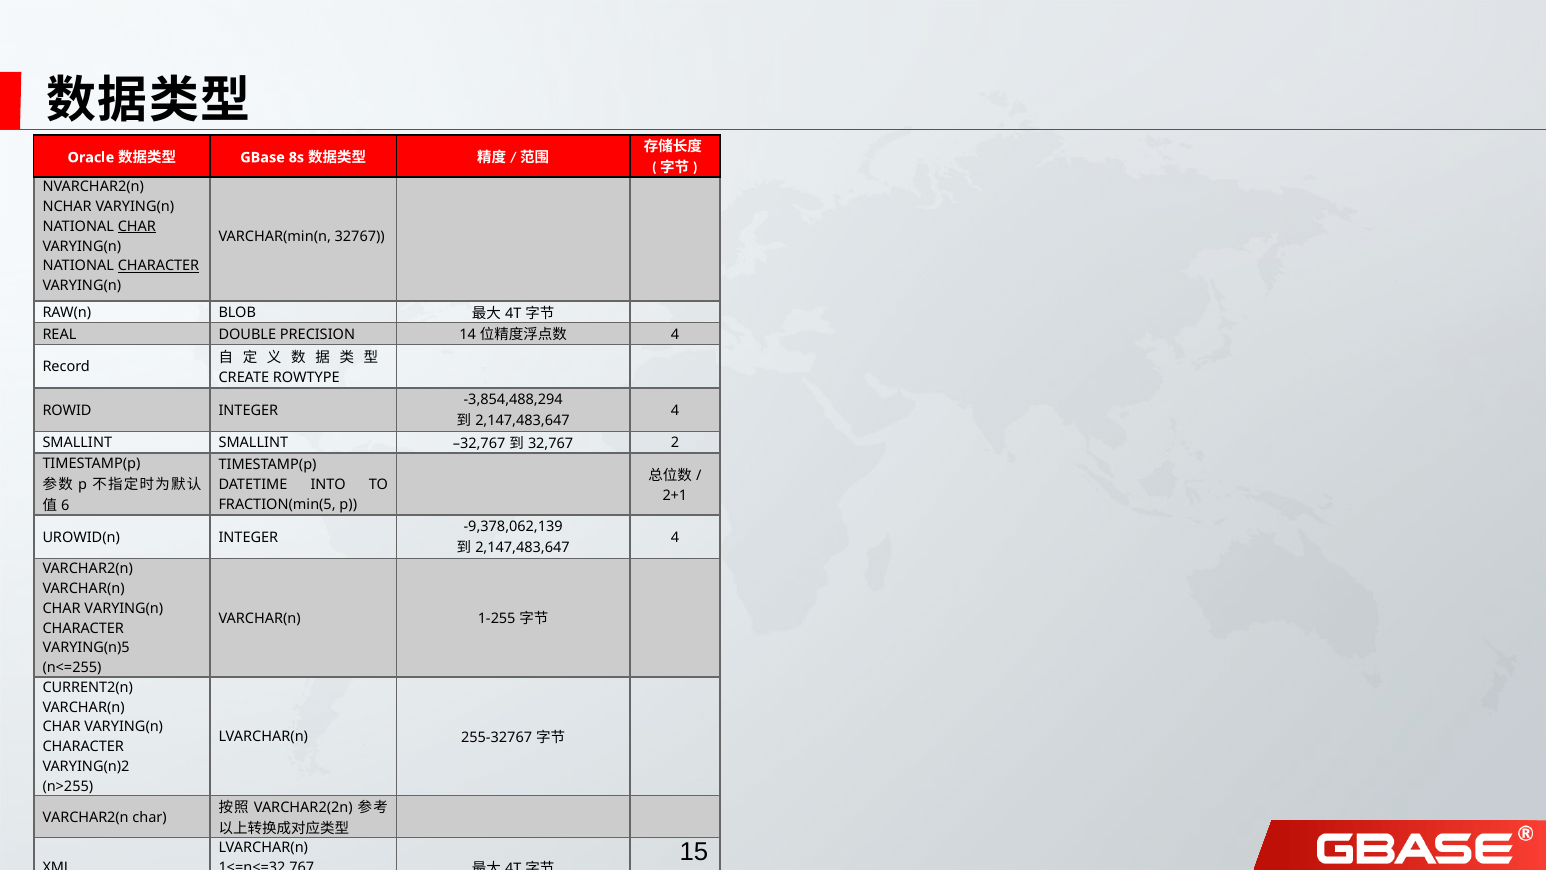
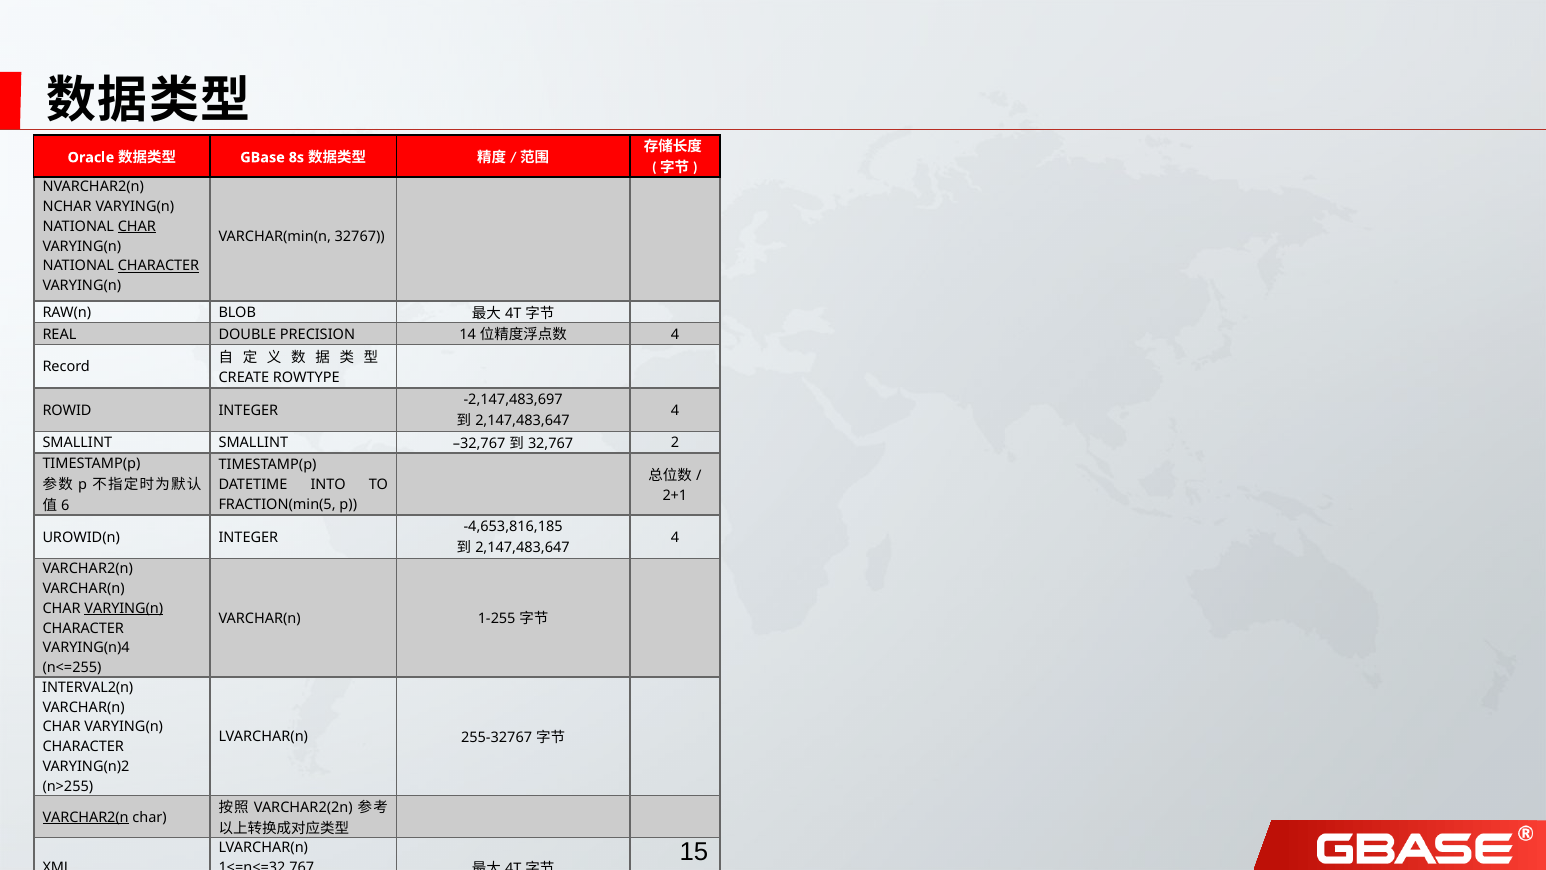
-3,854,488,294: -3,854,488,294 -> -2,147,483,697
-9,378,062,139: -9,378,062,139 -> -4,653,816,185
VARYING(n at (124, 608) underline: none -> present
VARYING(n)5: VARYING(n)5 -> VARYING(n)4
CURRENT2(n: CURRENT2(n -> INTERVAL2(n
VARCHAR2(n at (86, 817) underline: none -> present
